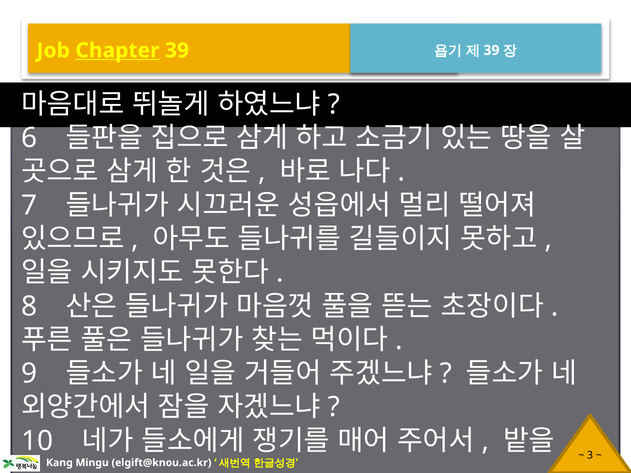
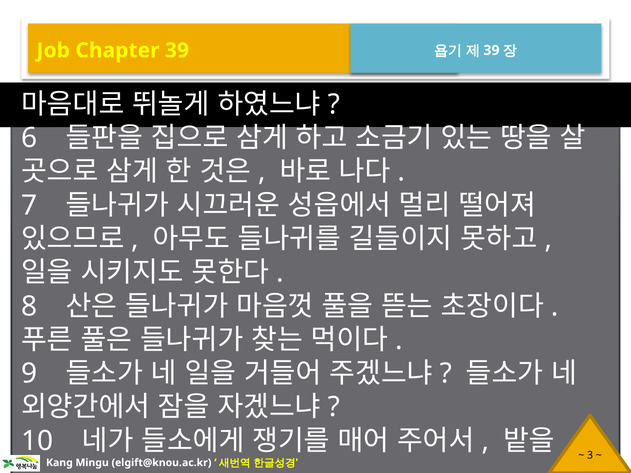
Chapter underline: present -> none
